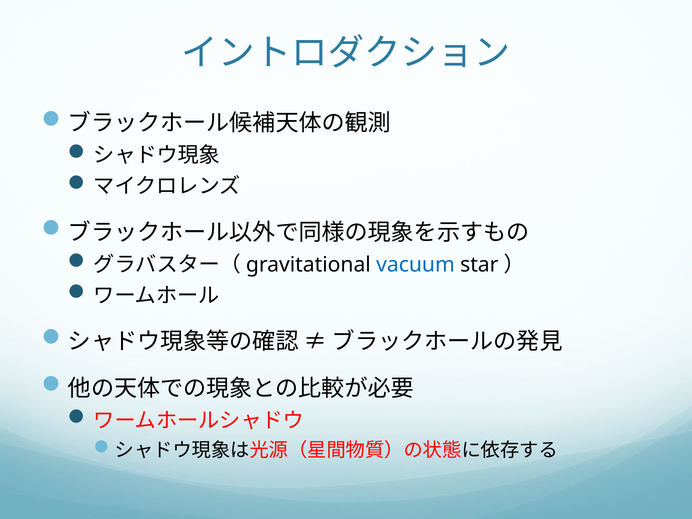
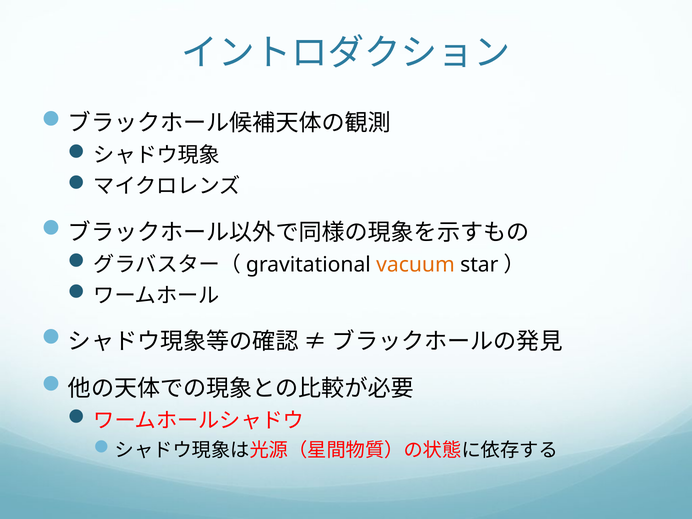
vacuum colour: blue -> orange
